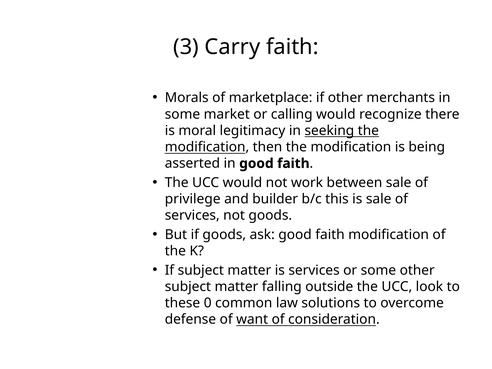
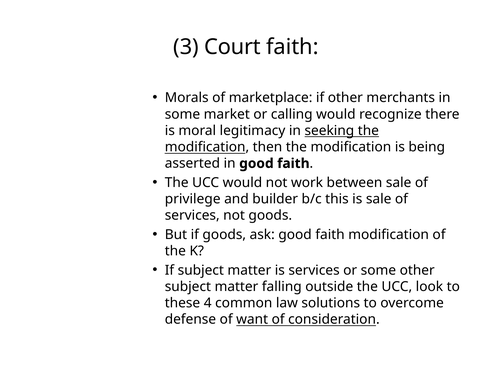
Carry: Carry -> Court
0: 0 -> 4
